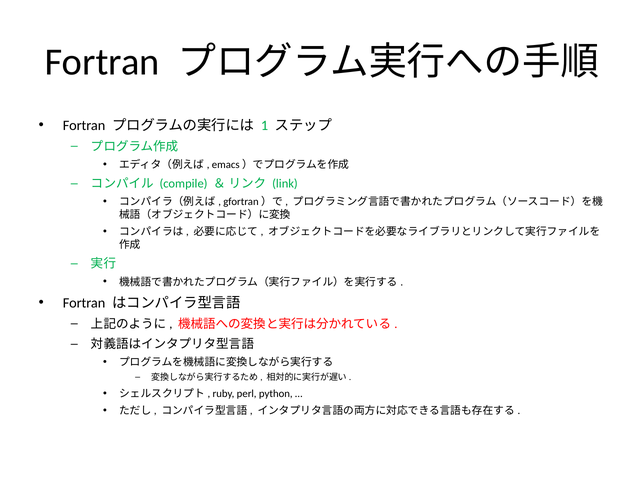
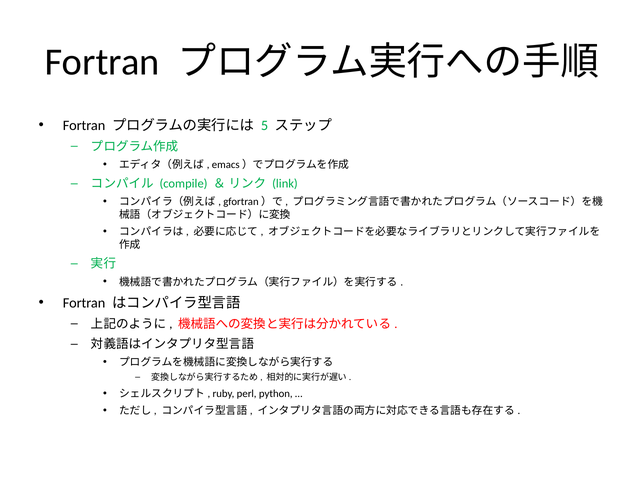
1: 1 -> 5
